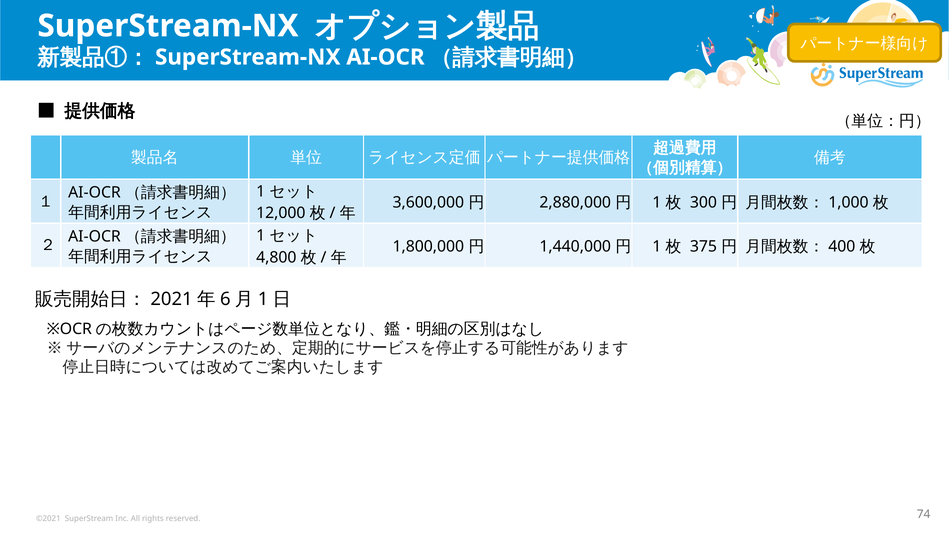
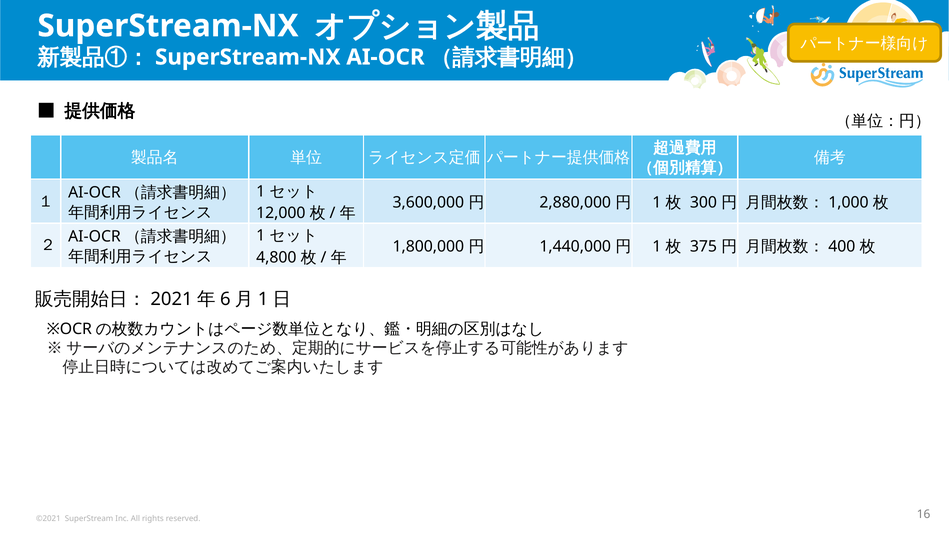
74: 74 -> 16
